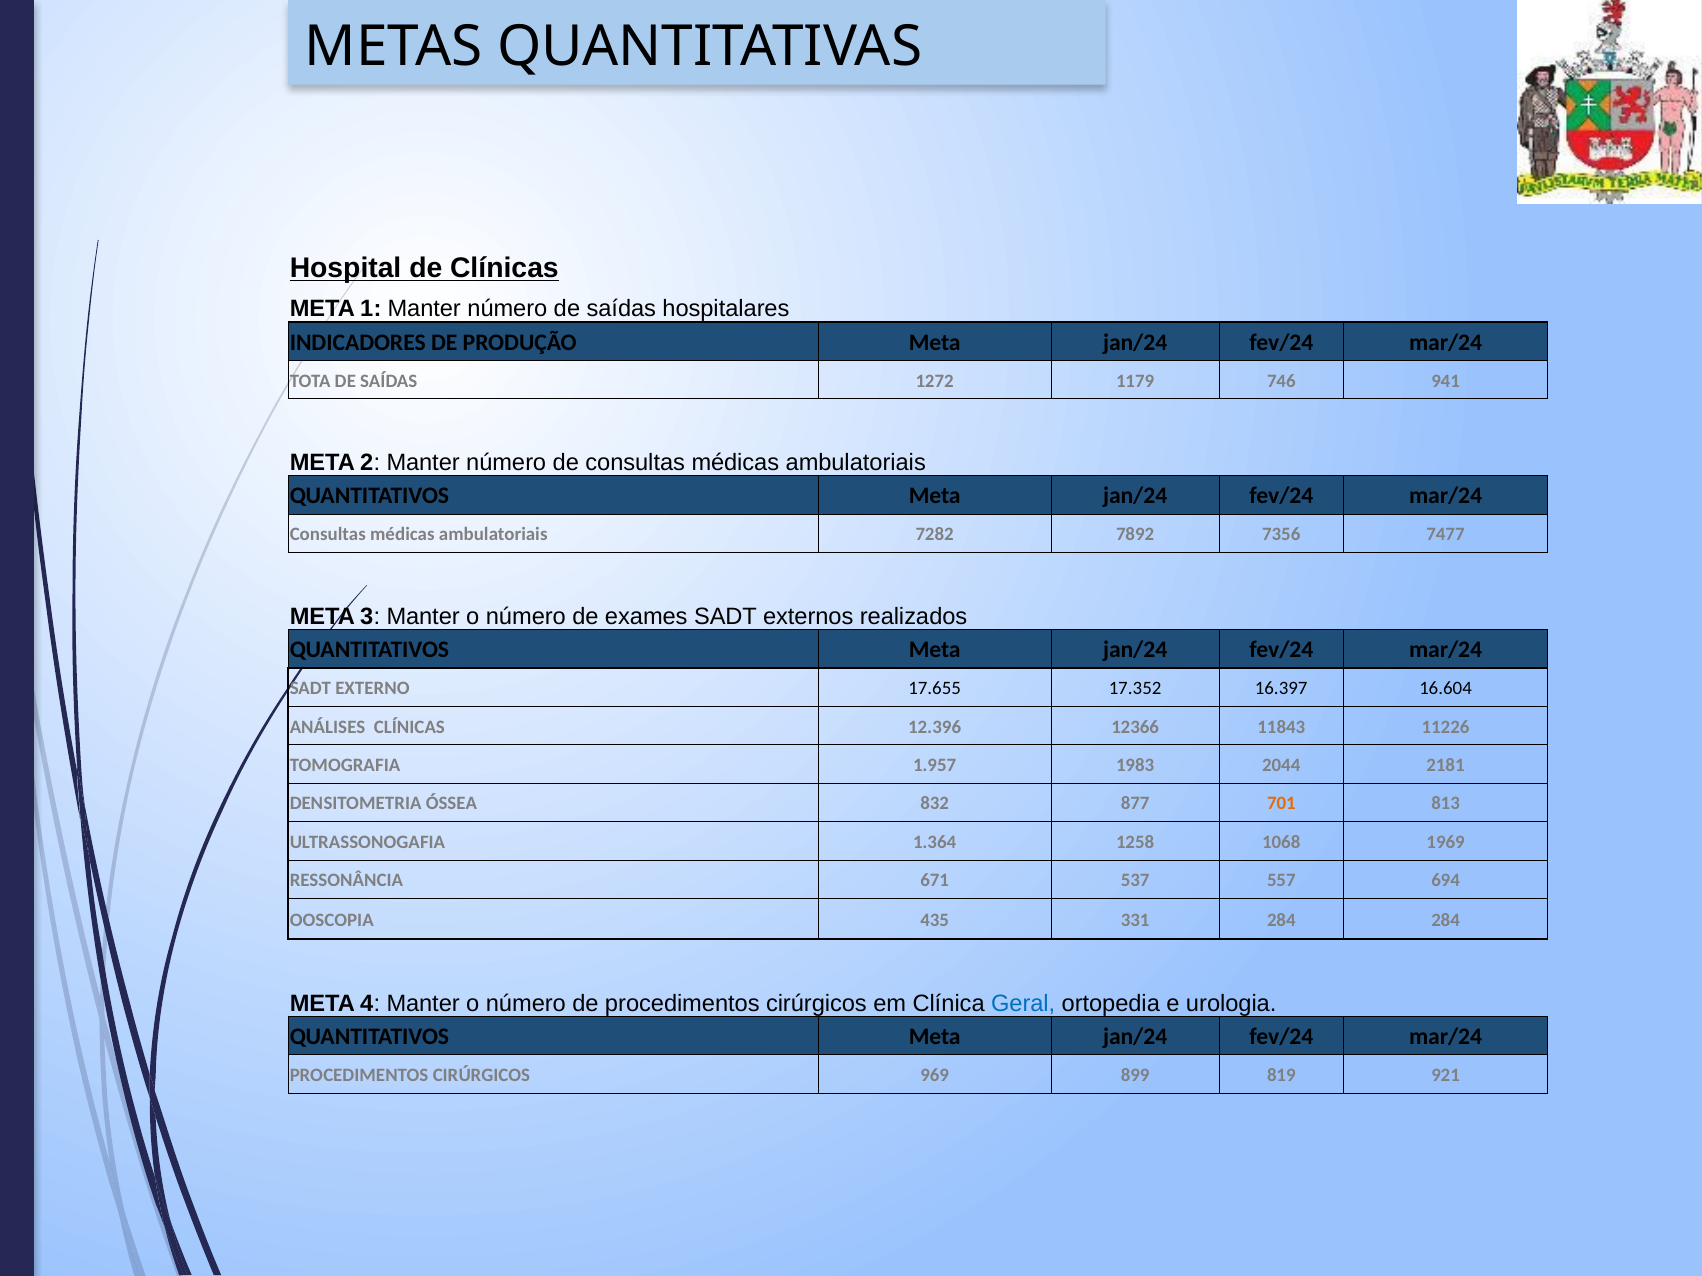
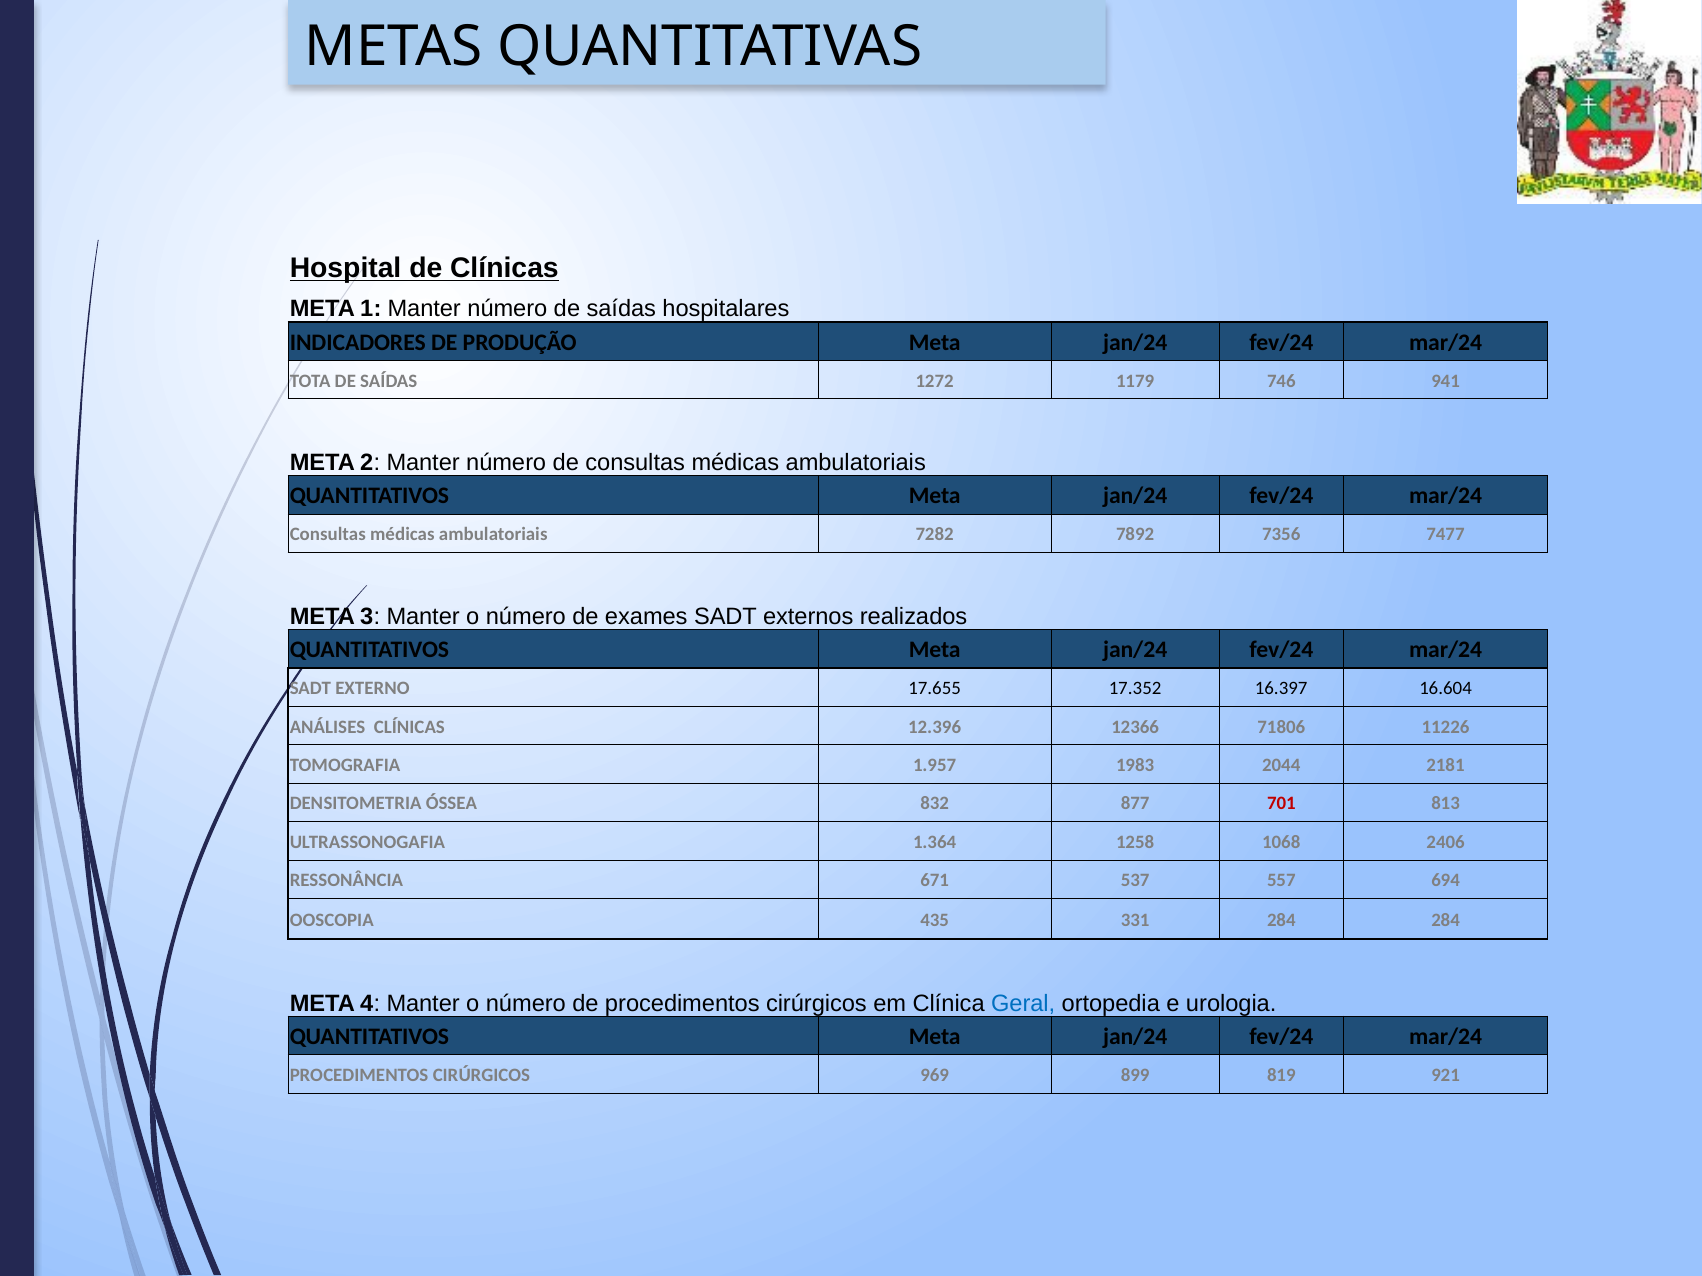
11843: 11843 -> 71806
701 colour: orange -> red
1969: 1969 -> 2406
